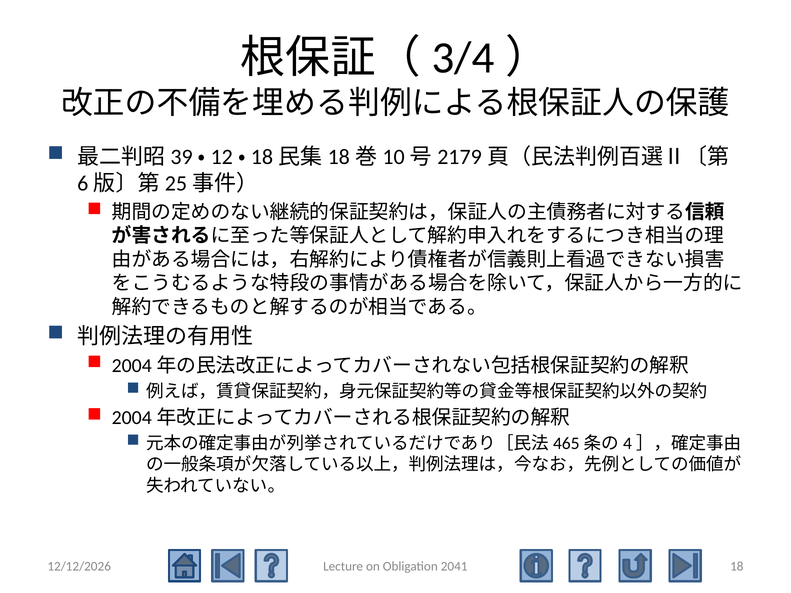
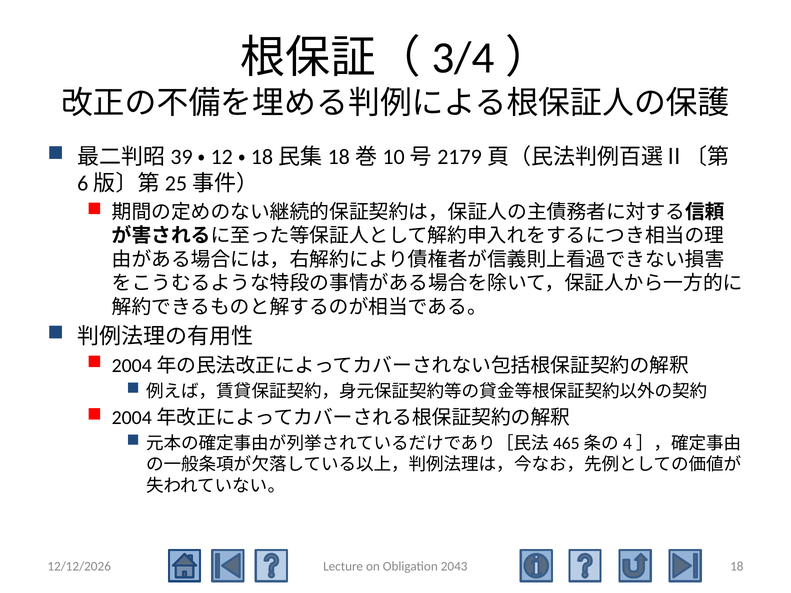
2041: 2041 -> 2043
